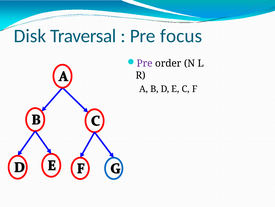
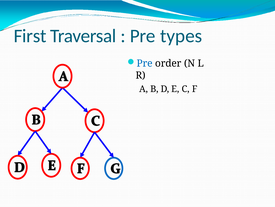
Disk: Disk -> First
focus: focus -> types
Pre at (145, 63) colour: purple -> blue
